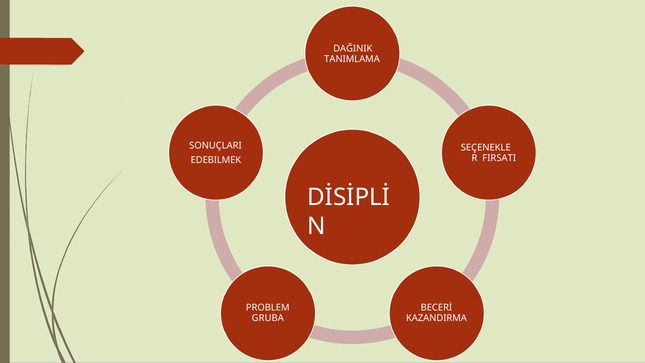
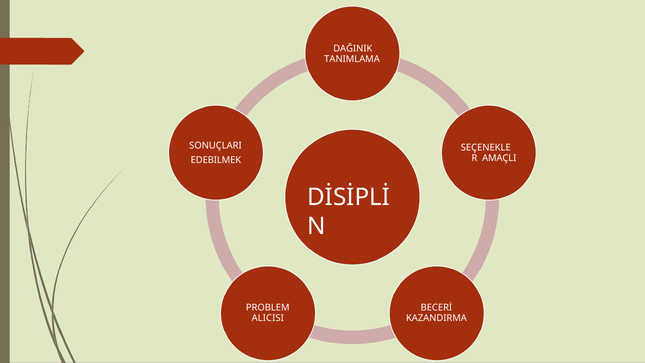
FIRSATI: FIRSATI -> AMAÇLI
GRUBA: GRUBA -> ALICISI
